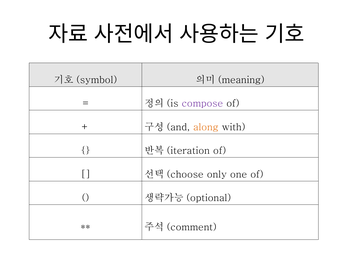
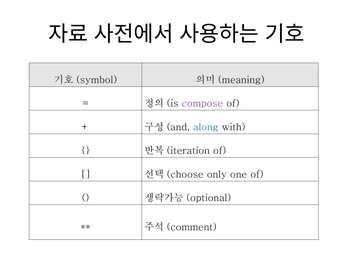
along colour: orange -> blue
